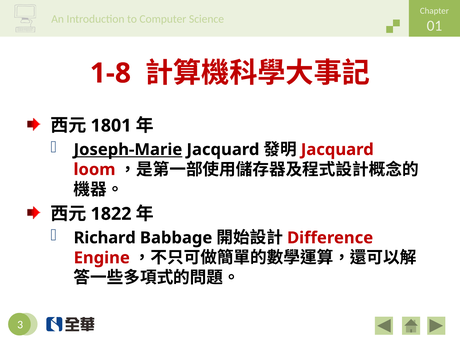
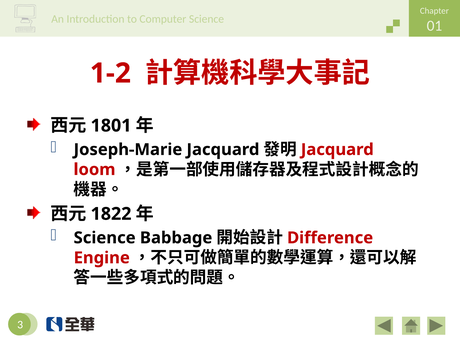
1-8: 1-8 -> 1-2
Joseph-Marie underline: present -> none
Richard at (105, 238): Richard -> Science
